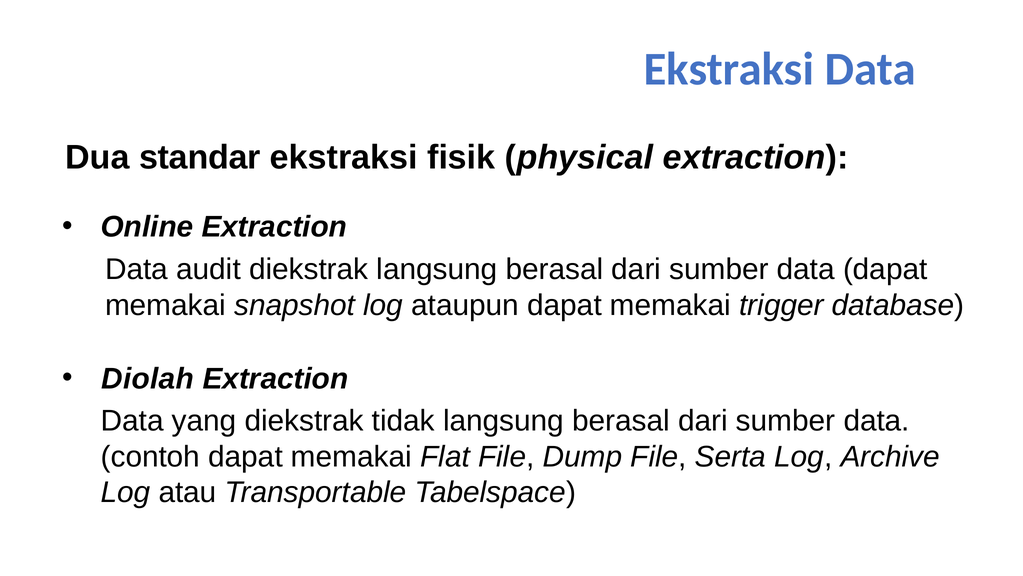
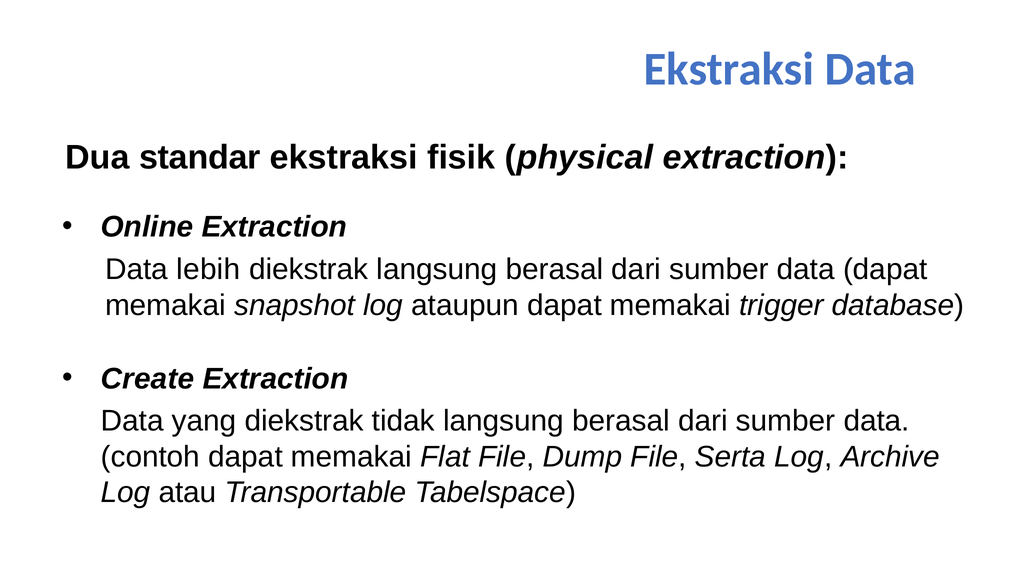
audit: audit -> lebih
Diolah: Diolah -> Create
